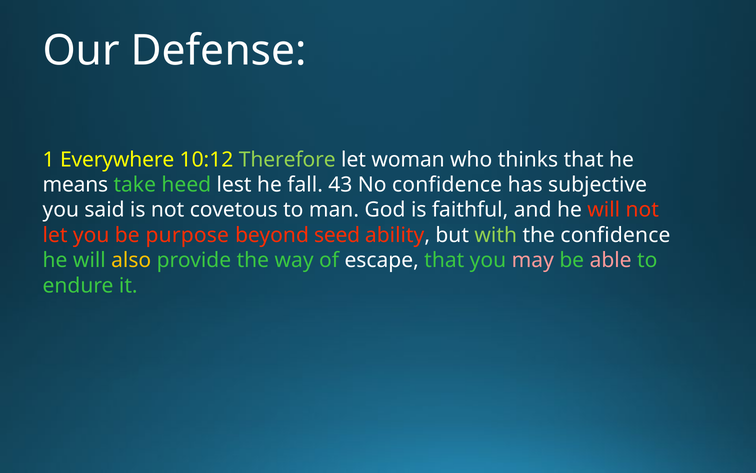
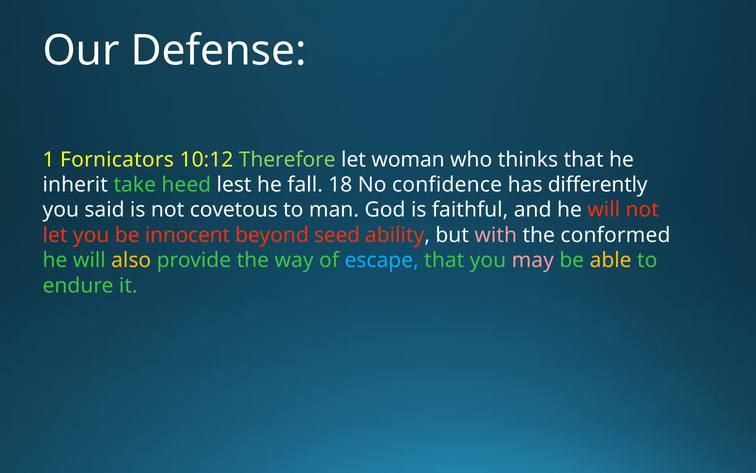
Everywhere: Everywhere -> Fornicators
means: means -> inherit
43: 43 -> 18
subjective: subjective -> differently
purpose: purpose -> innocent
with colour: light green -> pink
the confidence: confidence -> conformed
escape colour: white -> light blue
able colour: pink -> yellow
